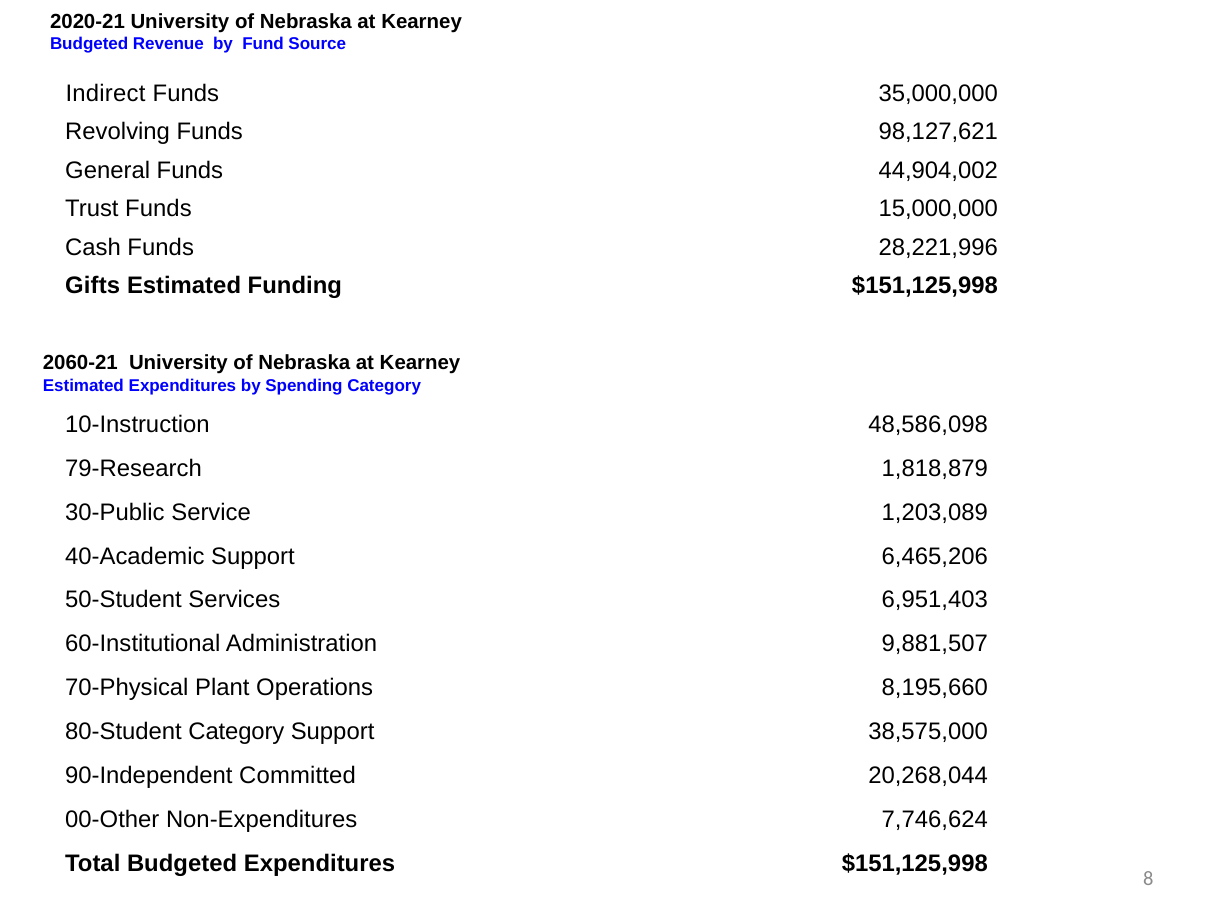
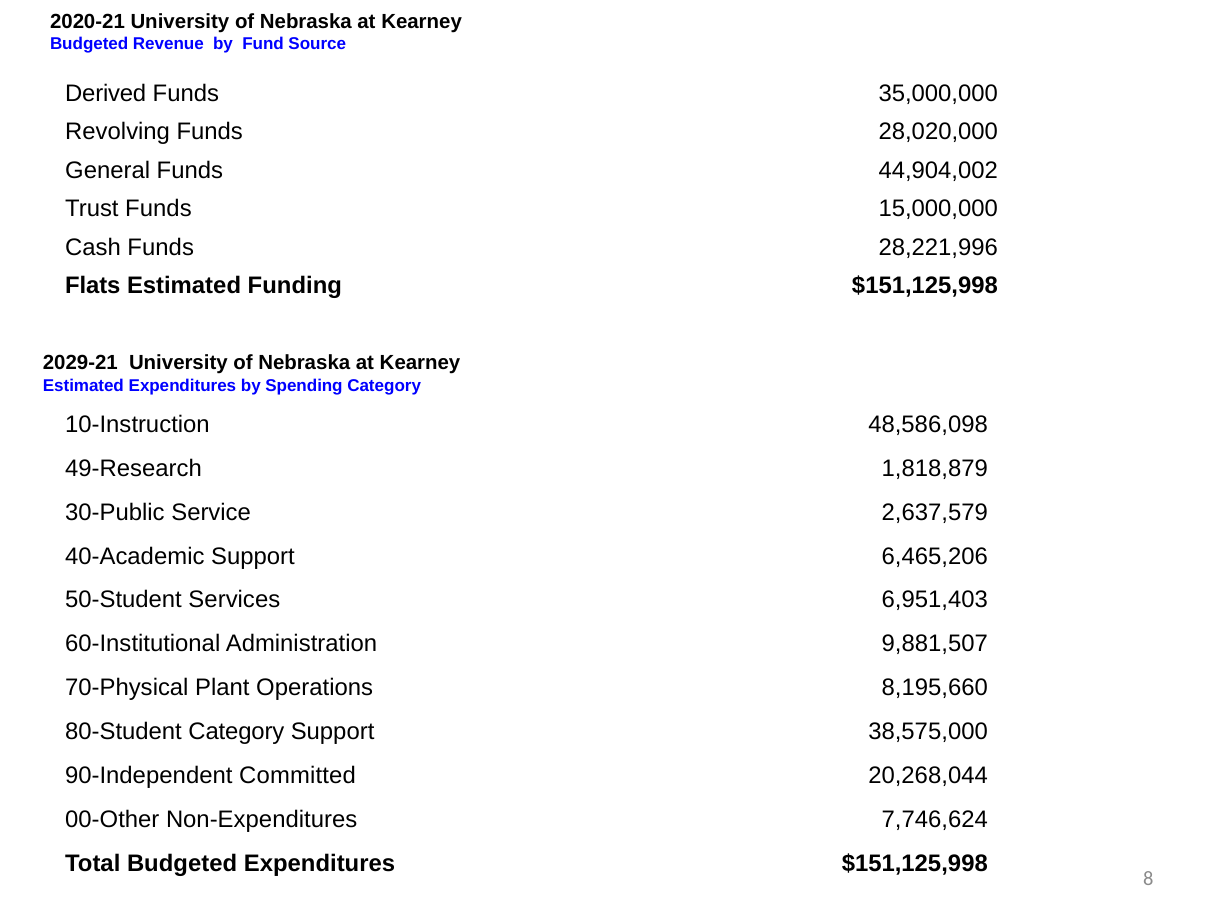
Indirect: Indirect -> Derived
98,127,621: 98,127,621 -> 28,020,000
Gifts: Gifts -> Flats
2060-21: 2060-21 -> 2029-21
79-Research: 79-Research -> 49-Research
1,203,089: 1,203,089 -> 2,637,579
